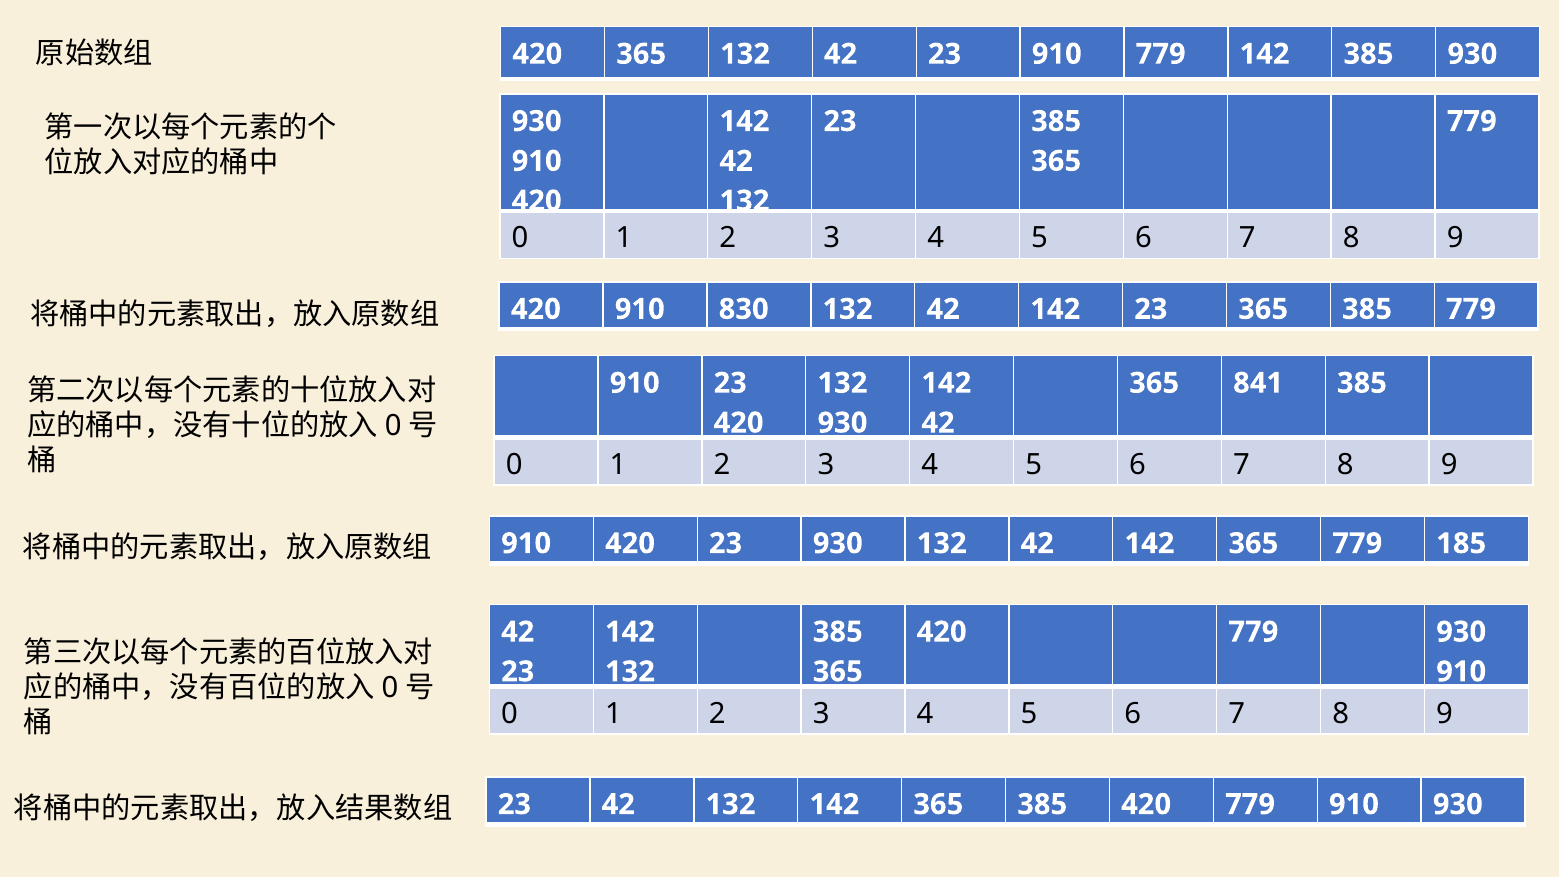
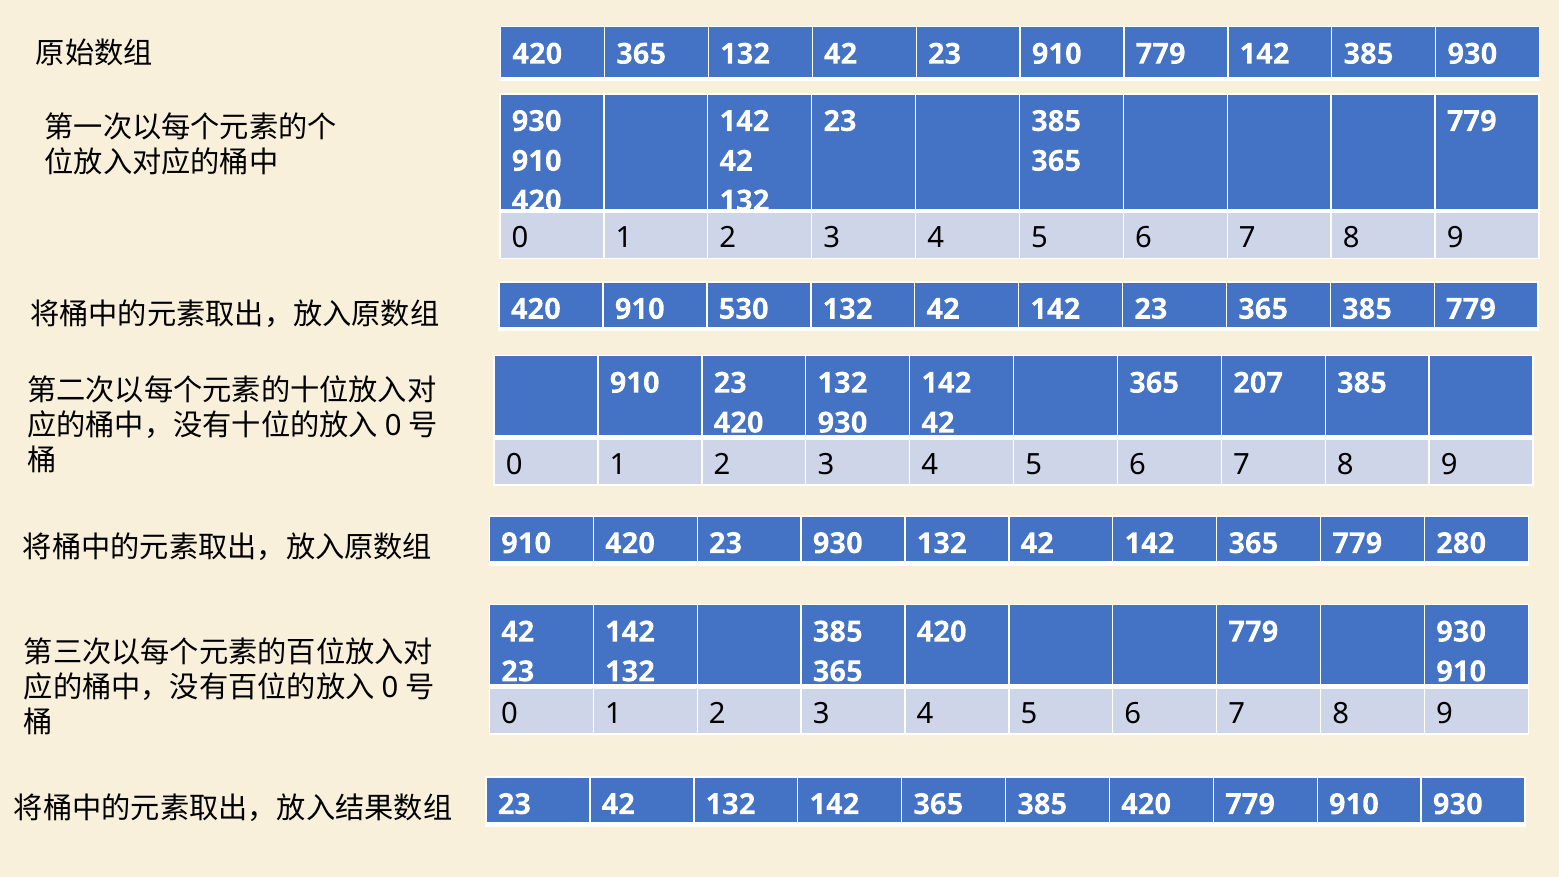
830: 830 -> 530
841: 841 -> 207
185: 185 -> 280
